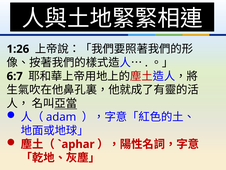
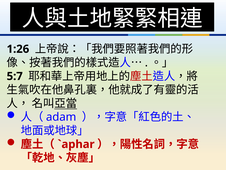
6:7: 6:7 -> 5:7
